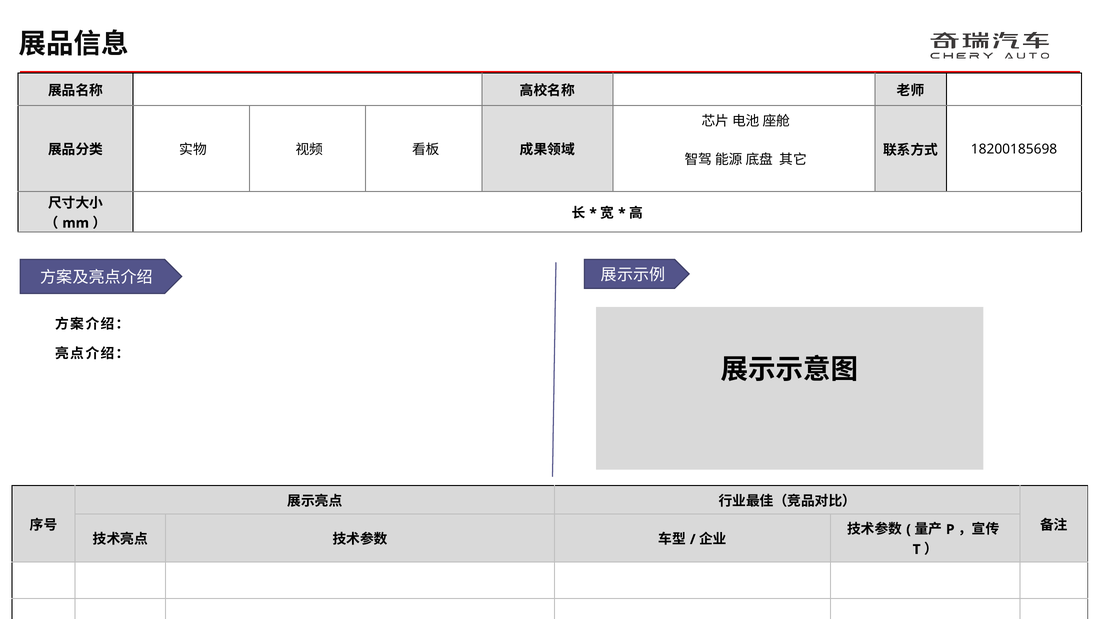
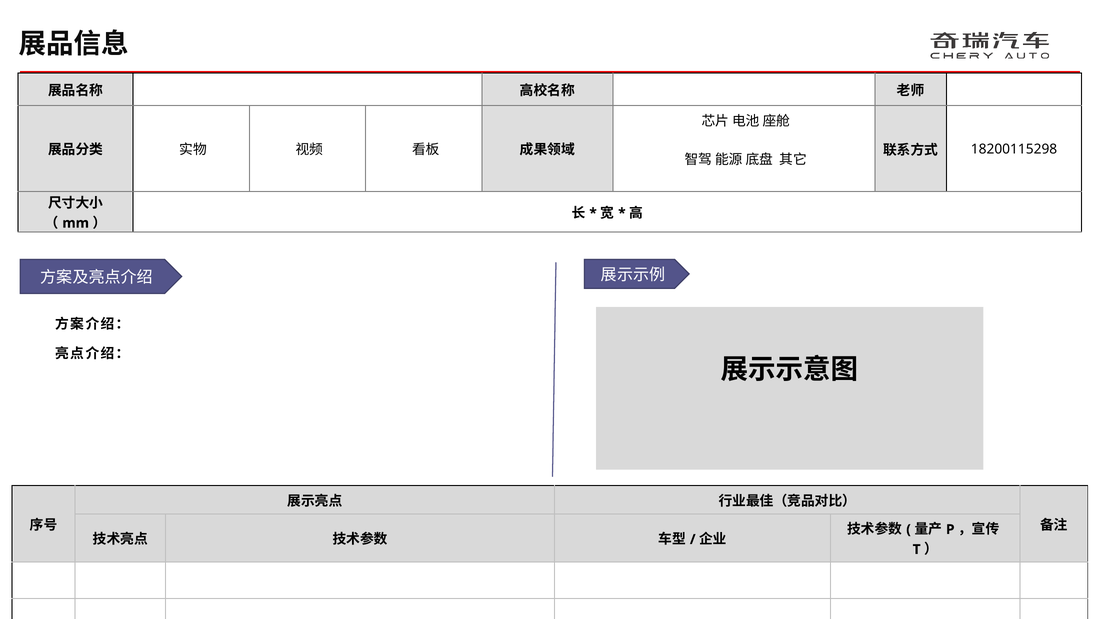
18200185698: 18200185698 -> 18200115298
